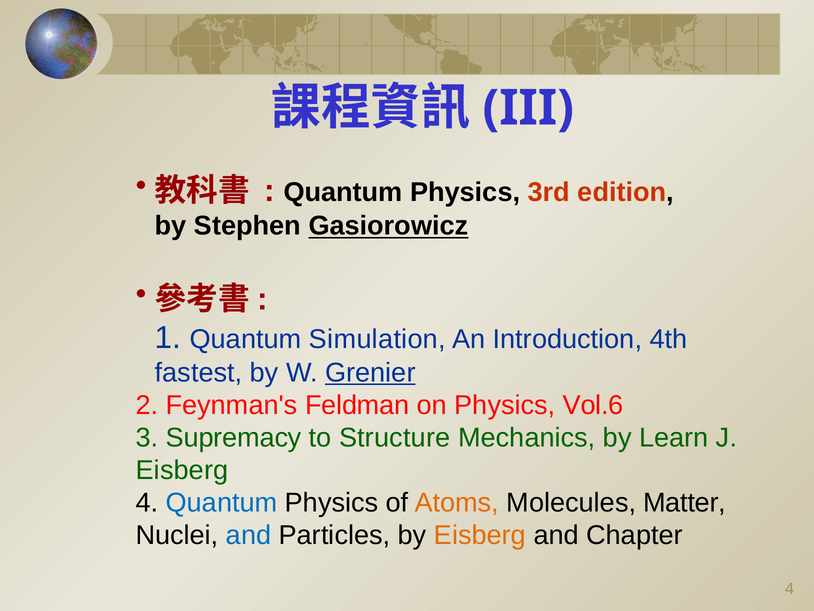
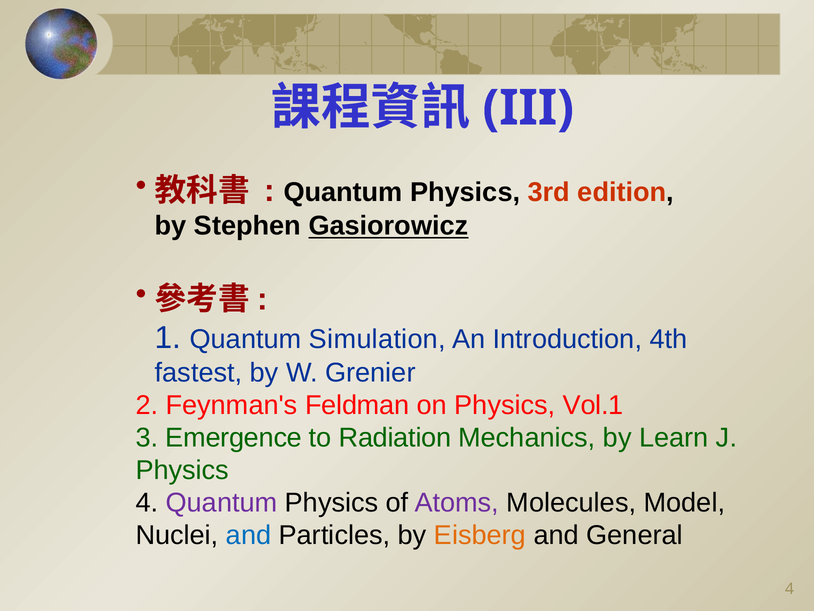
Grenier underline: present -> none
Vol.6: Vol.6 -> Vol.1
Supremacy: Supremacy -> Emergence
Structure: Structure -> Radiation
Eisberg at (182, 470): Eisberg -> Physics
Quantum at (222, 503) colour: blue -> purple
Atoms colour: orange -> purple
Matter: Matter -> Model
Chapter: Chapter -> General
